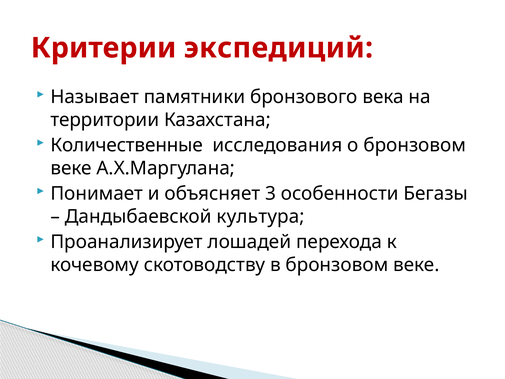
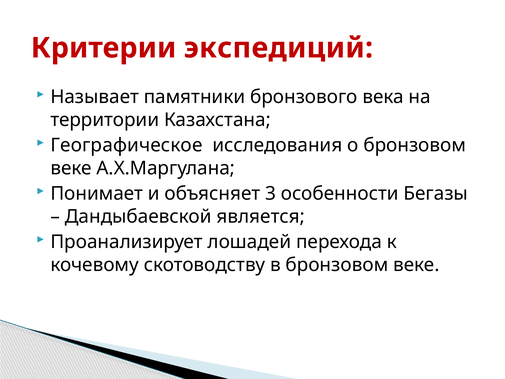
Количественные: Количественные -> Географическое
культура: культура -> является
